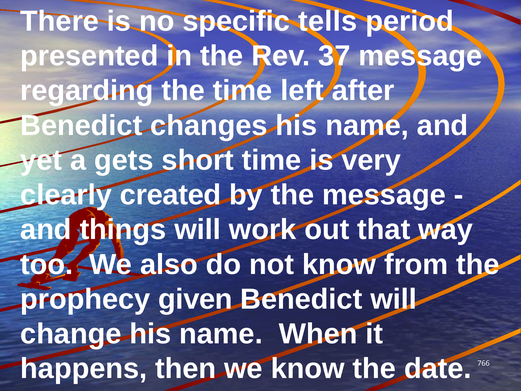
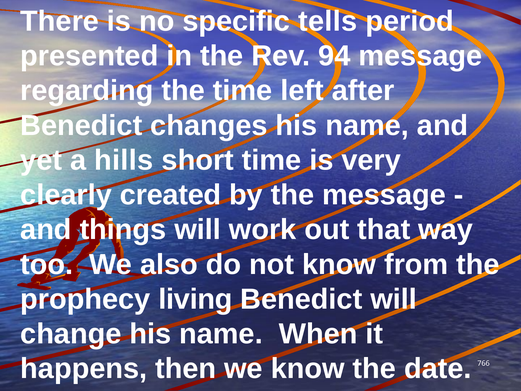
37: 37 -> 94
gets: gets -> hills
given: given -> living
